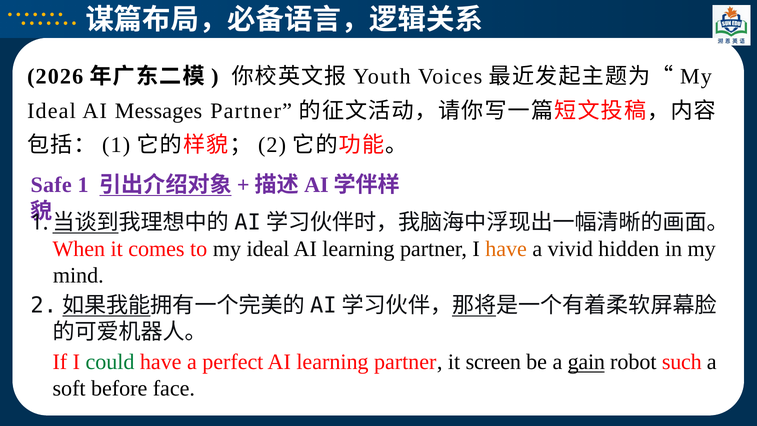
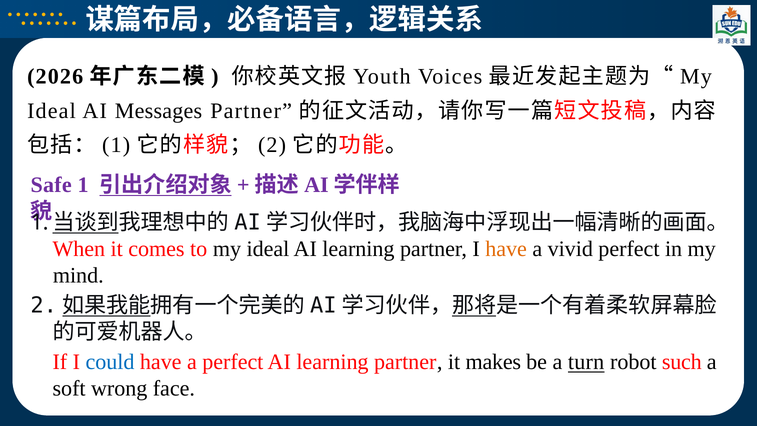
vivid hidden: hidden -> perfect
could colour: green -> blue
screen: screen -> makes
gain: gain -> turn
before: before -> wrong
